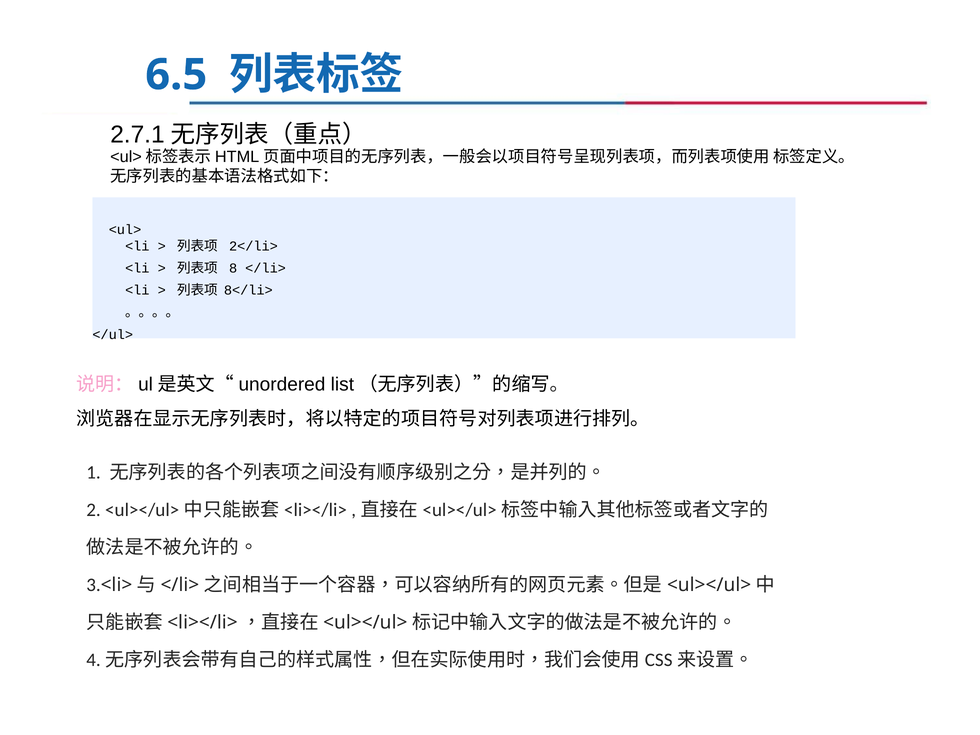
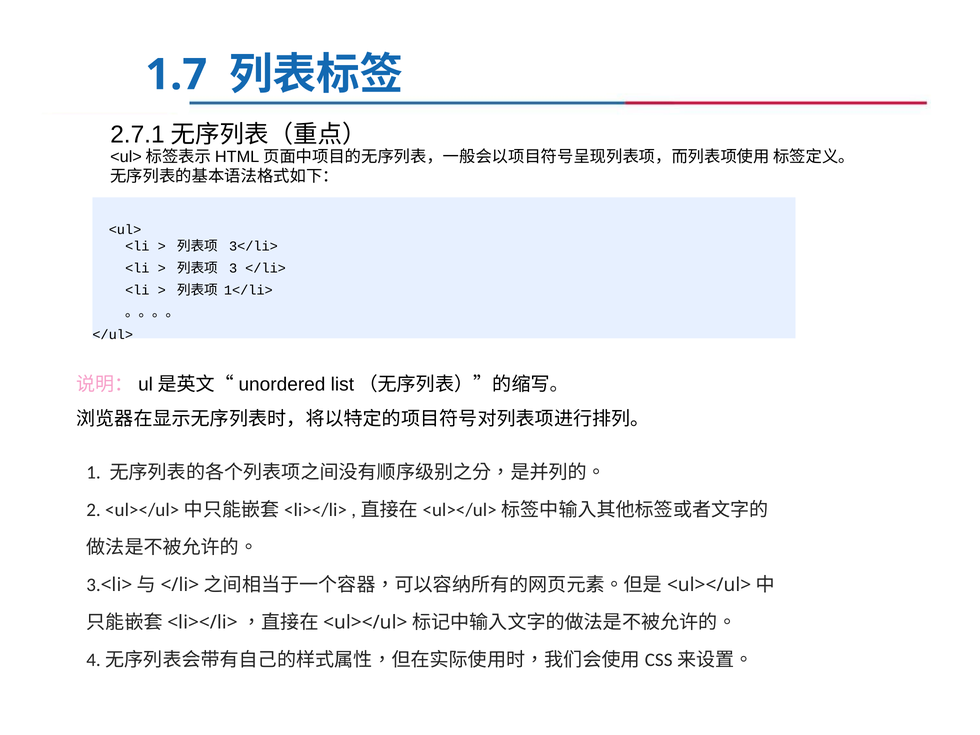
6.5: 6.5 -> 1.7
2</li>: 2</li> -> 3</li>
8: 8 -> 3
8</li>: 8</li> -> 1</li>
